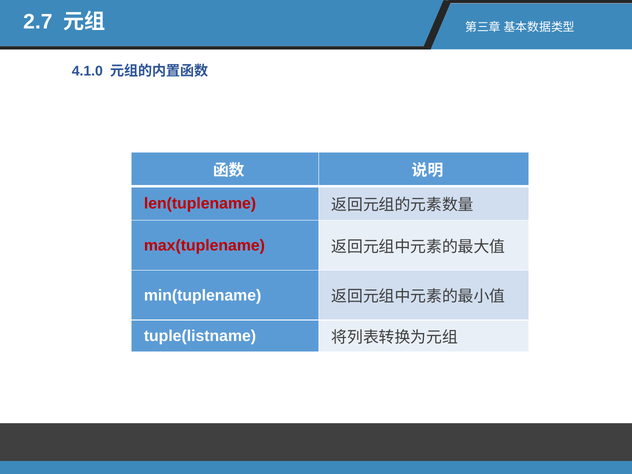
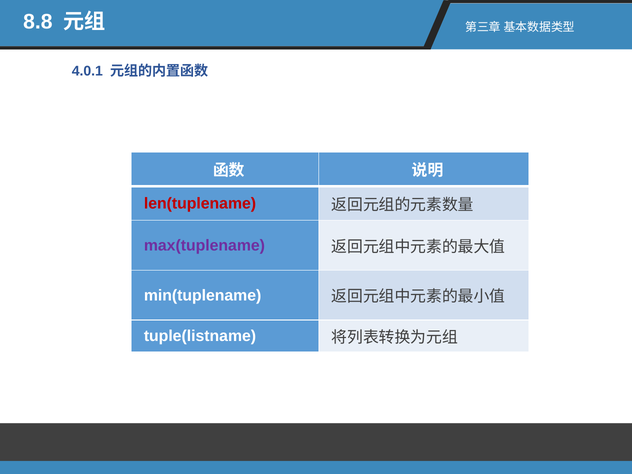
2.7: 2.7 -> 8.8
4.1.0: 4.1.0 -> 4.0.1
max(tuplename colour: red -> purple
